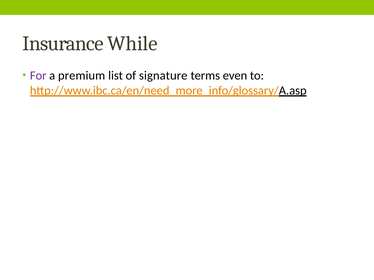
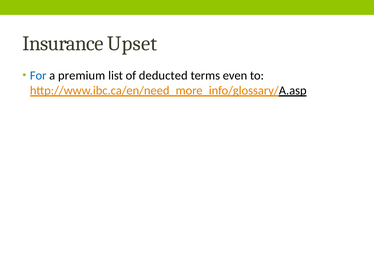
While: While -> Upset
For colour: purple -> blue
signature: signature -> deducted
